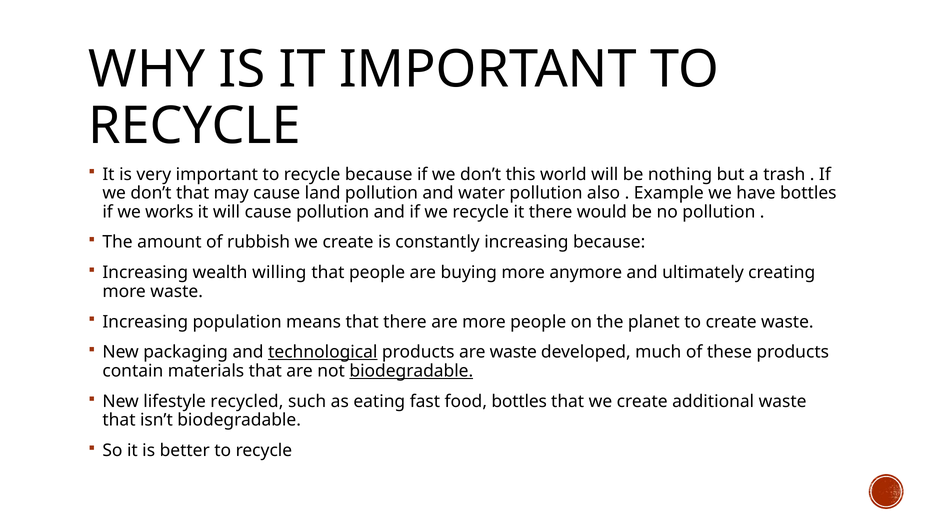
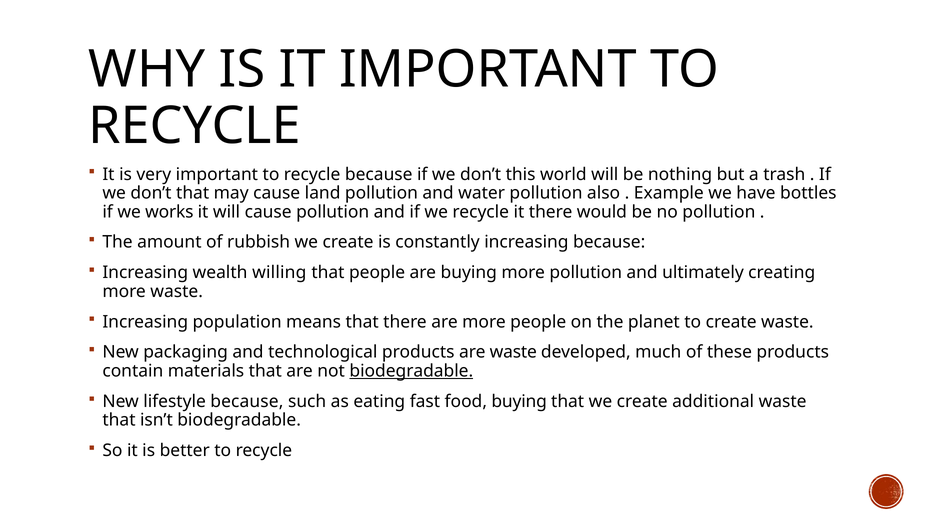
more anymore: anymore -> pollution
technological underline: present -> none
lifestyle recycled: recycled -> because
food bottles: bottles -> buying
